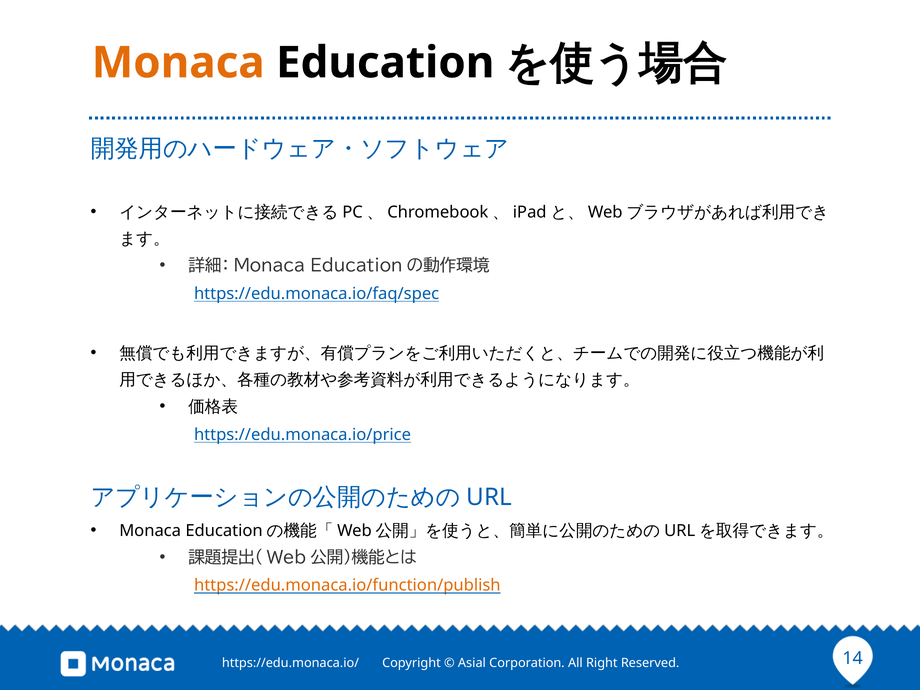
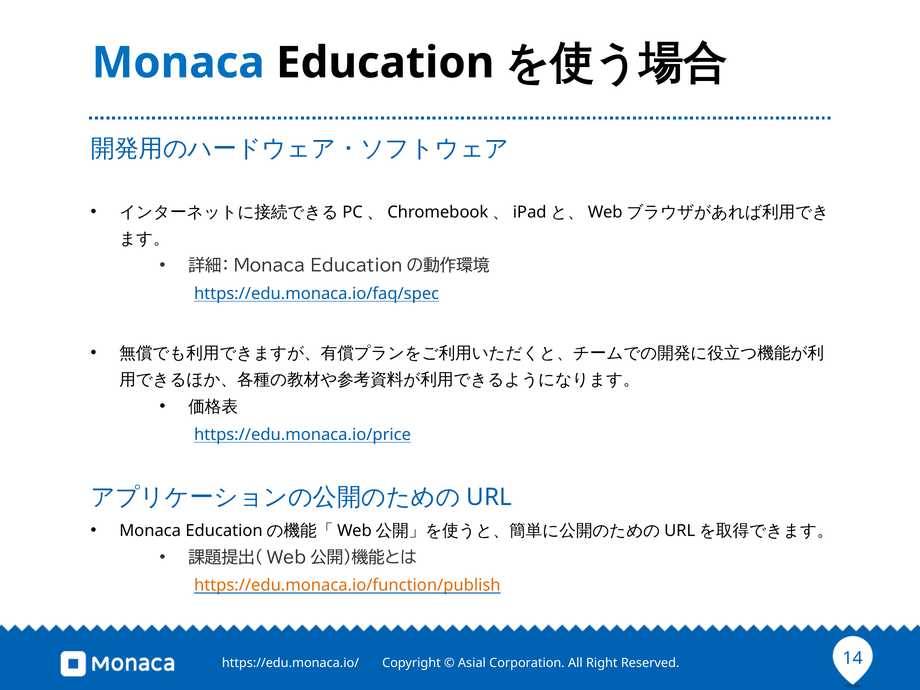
Monaca at (178, 63) colour: orange -> blue
